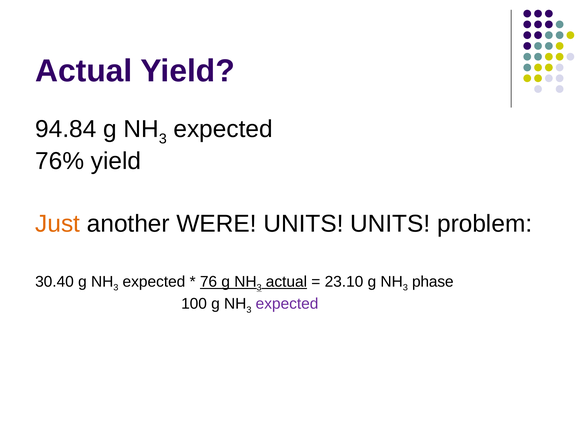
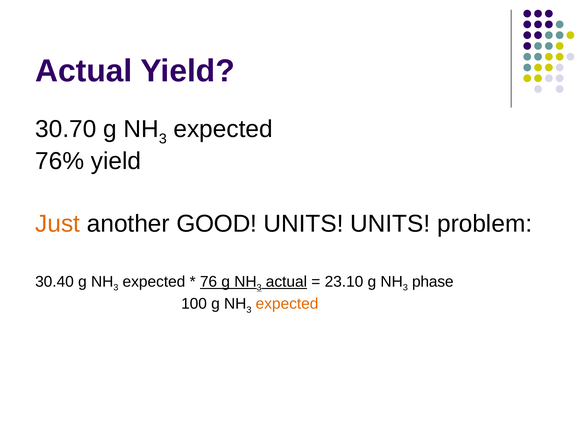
94.84: 94.84 -> 30.70
WERE: WERE -> GOOD
expected at (287, 304) colour: purple -> orange
